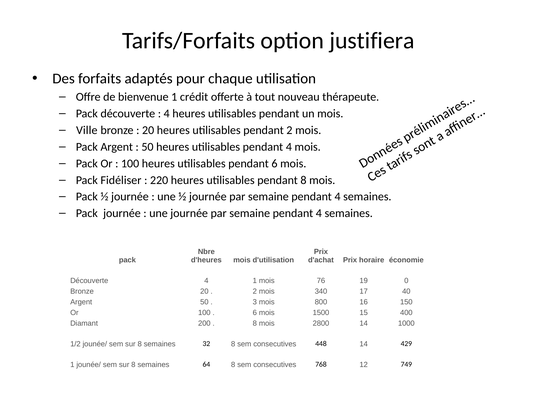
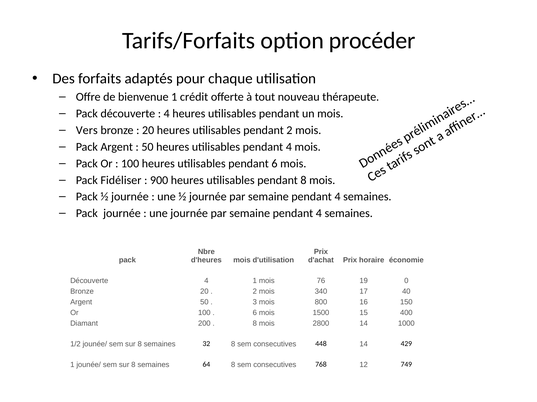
justifiera: justifiera -> procéder
Ville: Ville -> Vers
220: 220 -> 900
